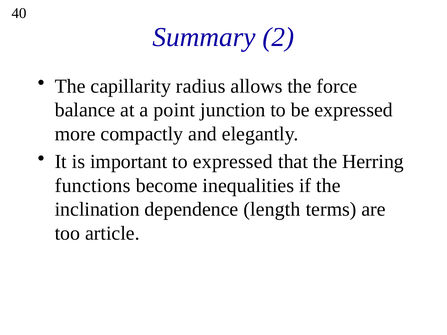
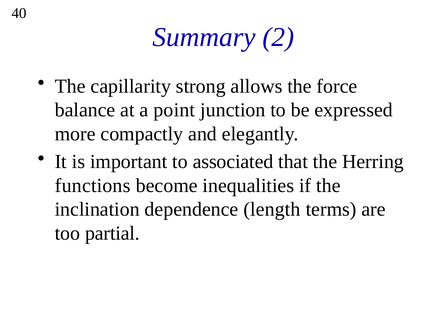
radius: radius -> strong
to expressed: expressed -> associated
article: article -> partial
